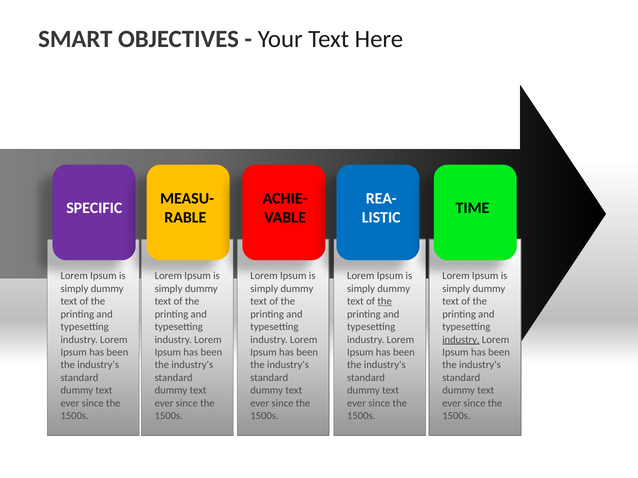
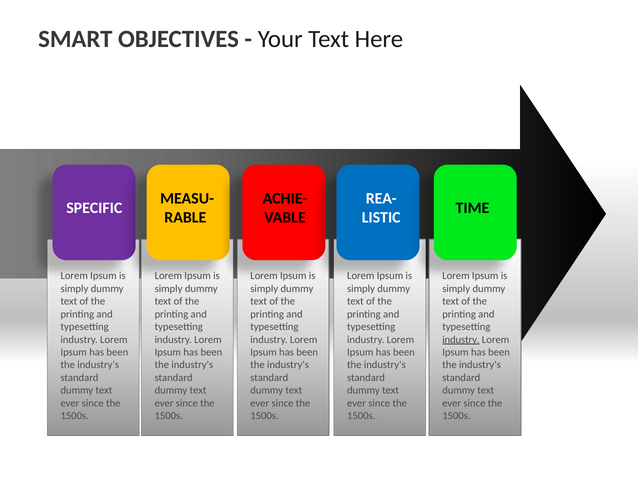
the at (385, 302) underline: present -> none
